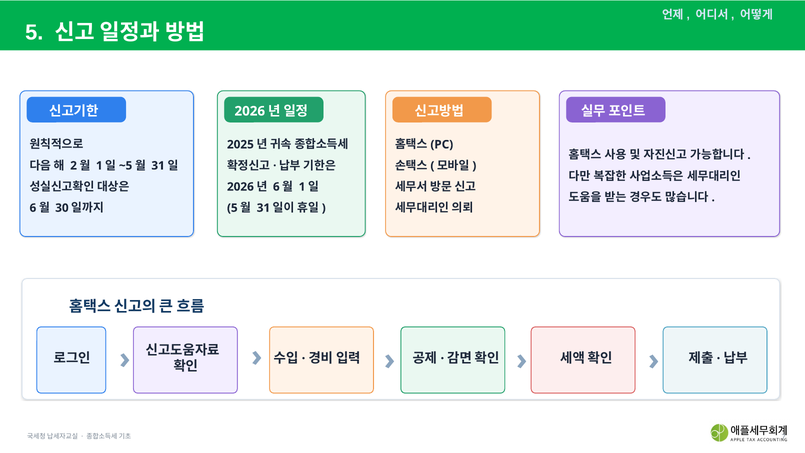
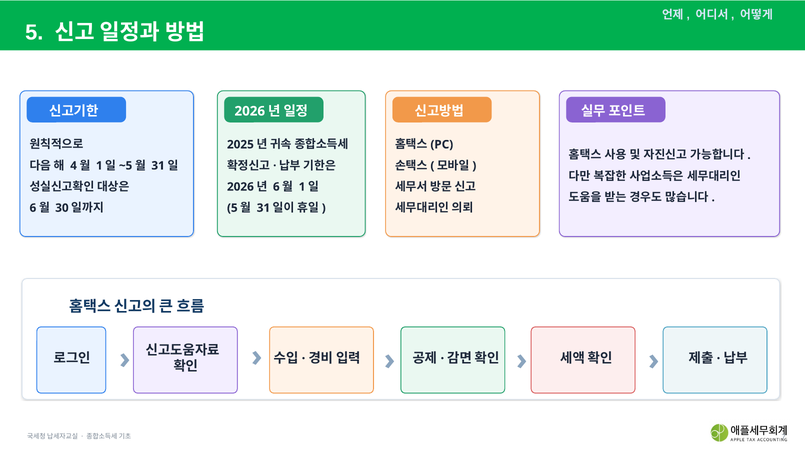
2: 2 -> 4
